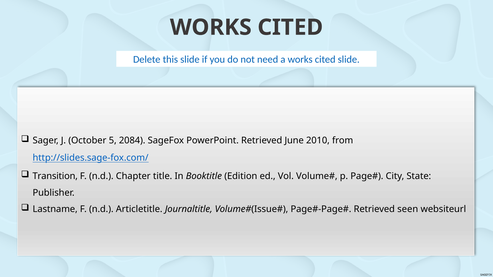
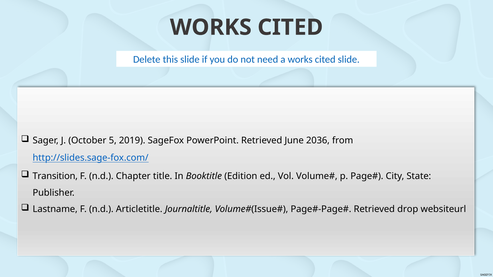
2084: 2084 -> 2019
2010: 2010 -> 2036
seen: seen -> drop
